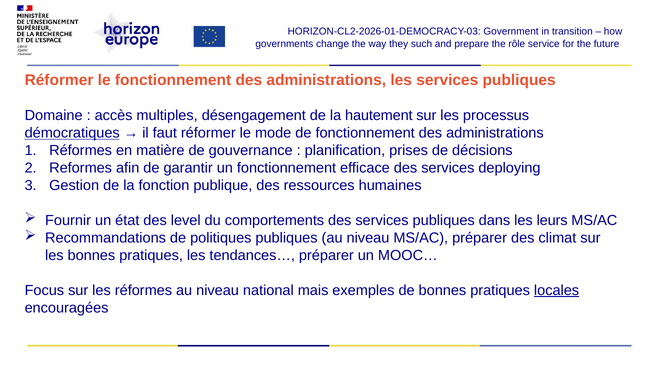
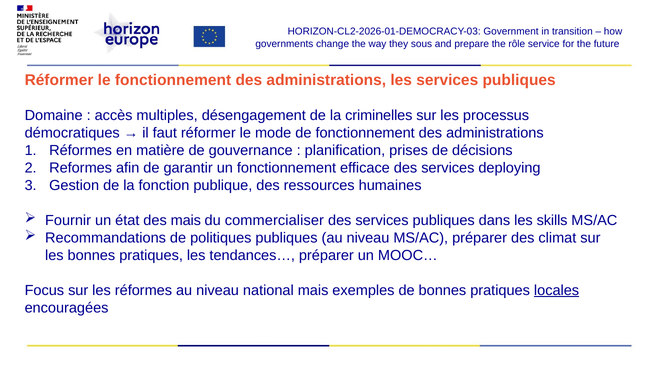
such: such -> sous
hautement: hautement -> criminelles
démocratiques underline: present -> none
des level: level -> mais
comportements: comportements -> commercialiser
leurs: leurs -> skills
